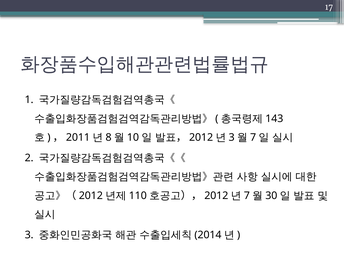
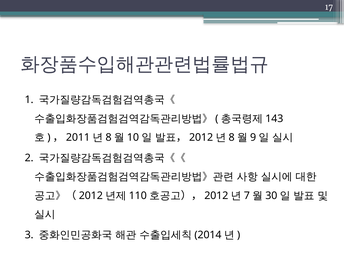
3 at (232, 137): 3 -> 8
7 at (253, 137): 7 -> 9
